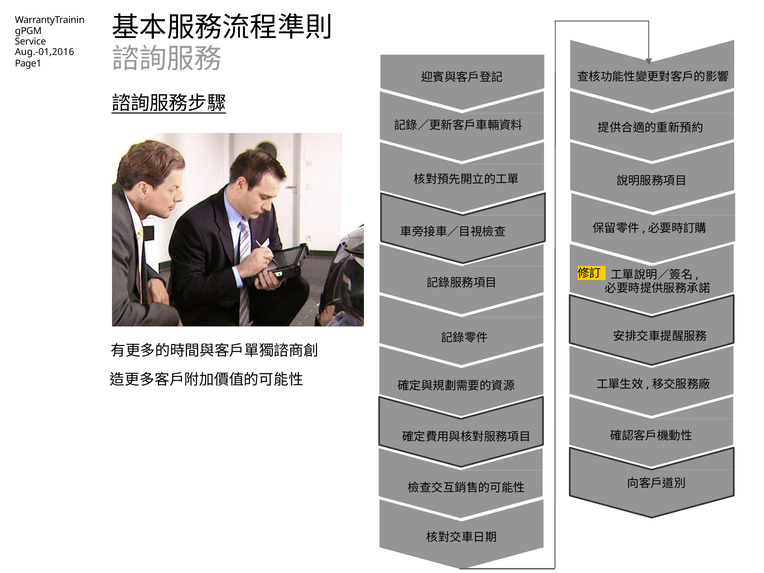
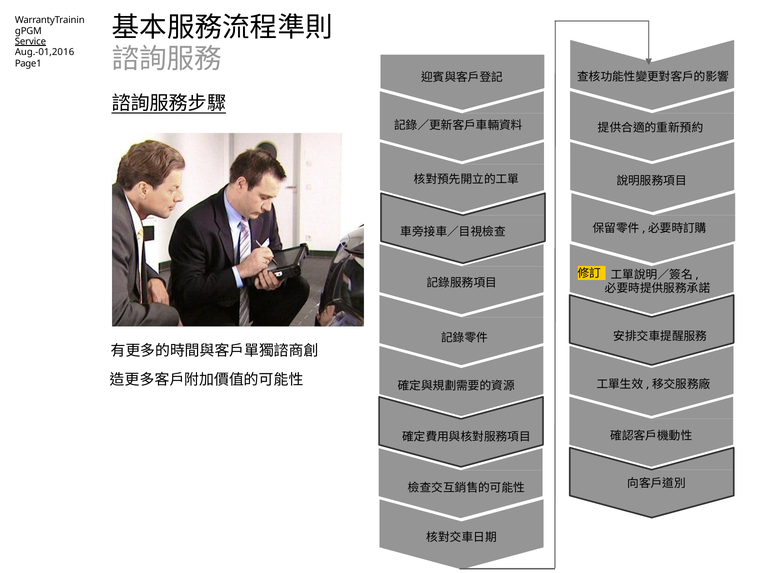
Service underline: none -> present
